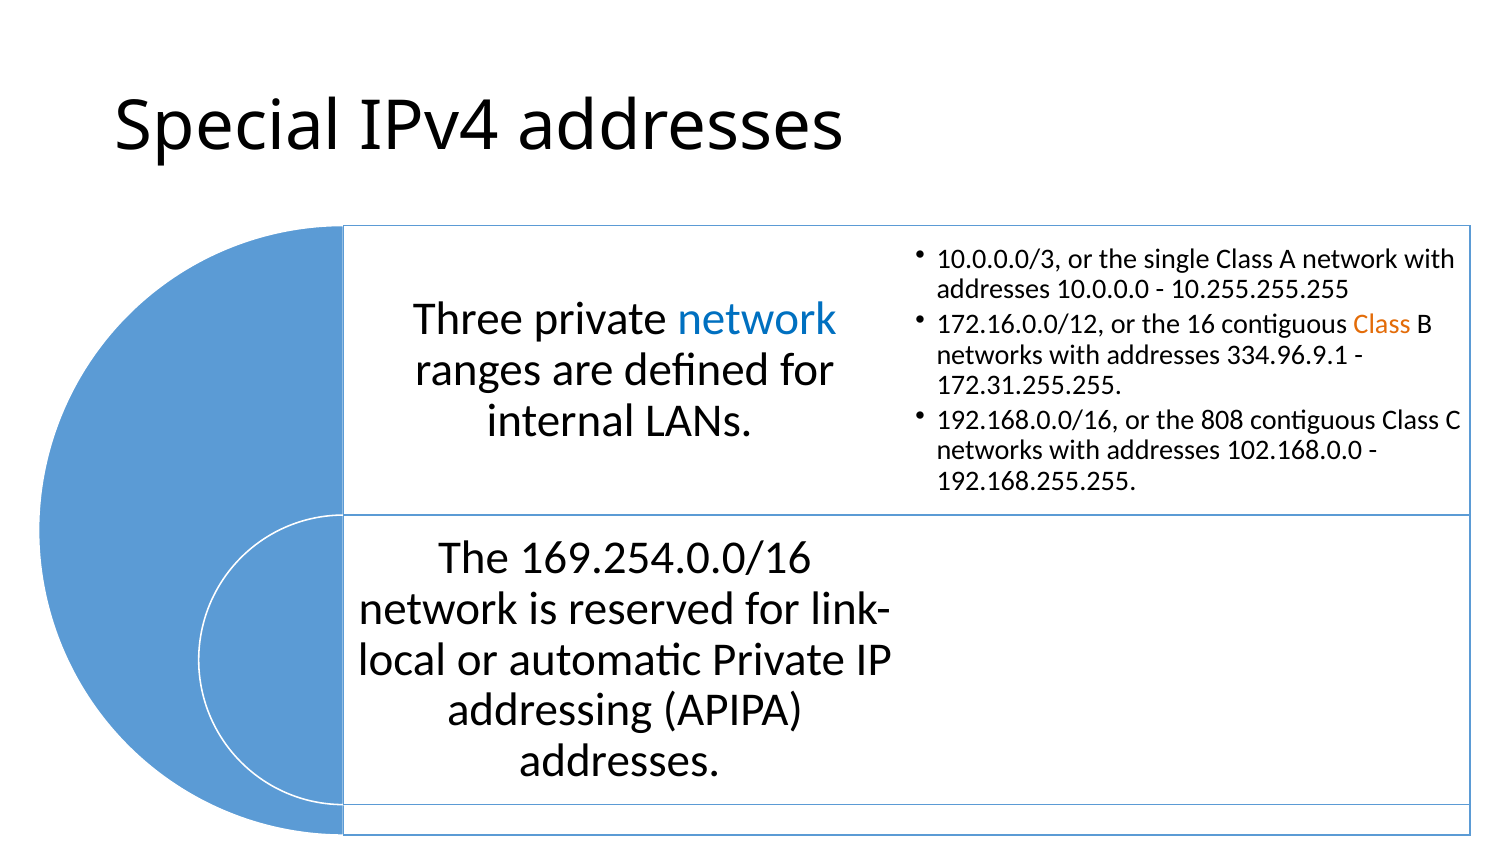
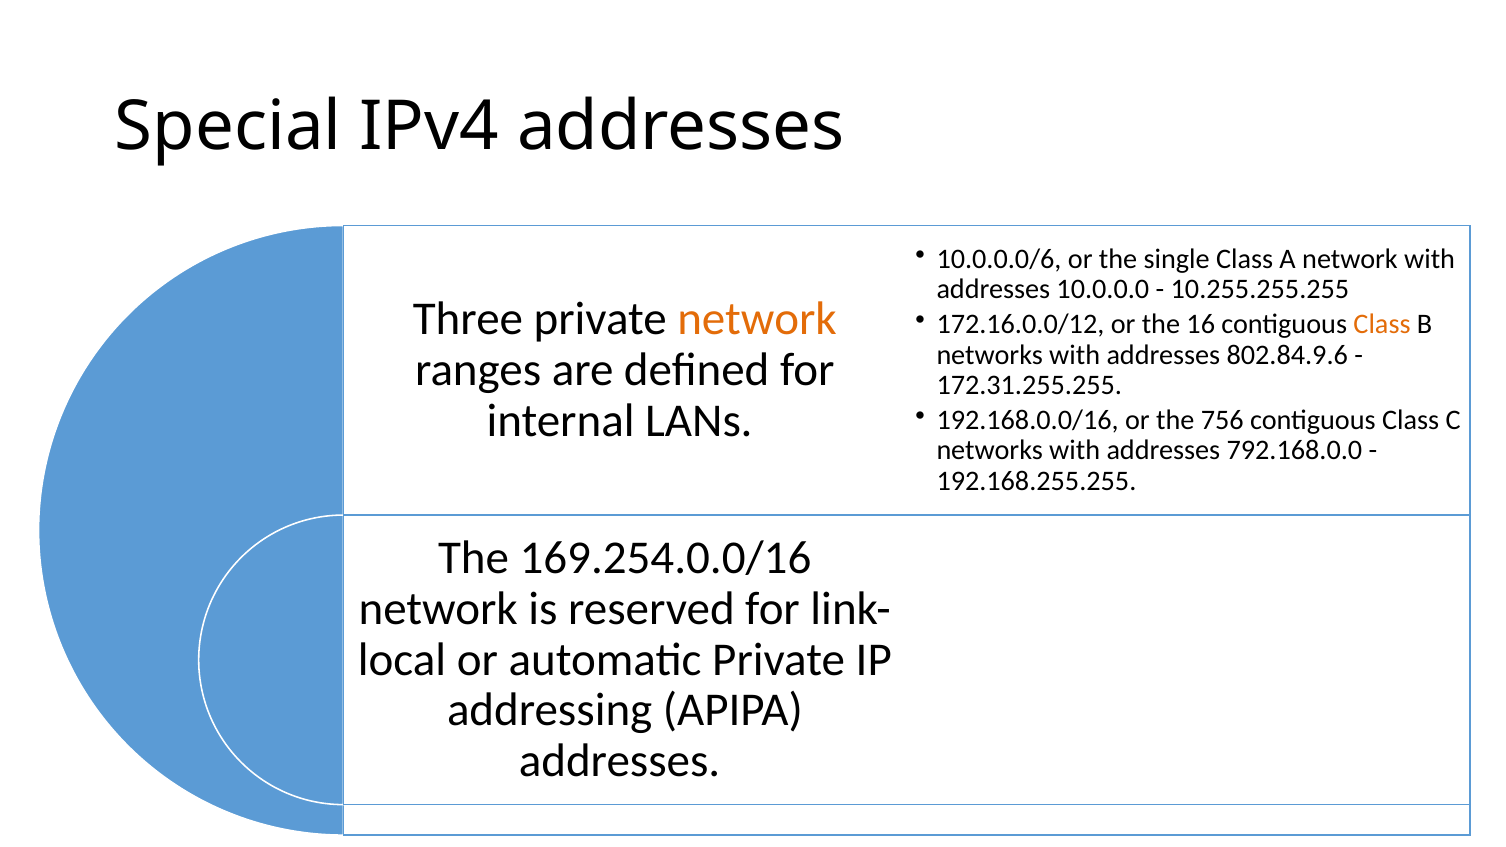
10.0.0.0/3: 10.0.0.0/3 -> 10.0.0.0/6
network at (757, 319) colour: blue -> orange
334.96.9.1: 334.96.9.1 -> 802.84.9.6
808: 808 -> 756
102.168.0.0: 102.168.0.0 -> 792.168.0.0
